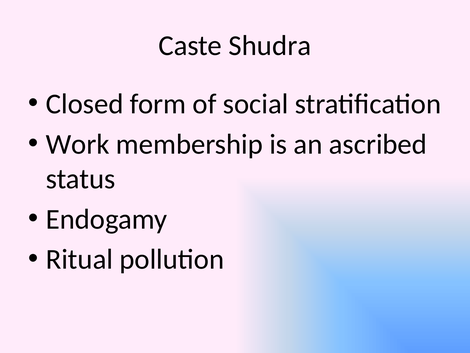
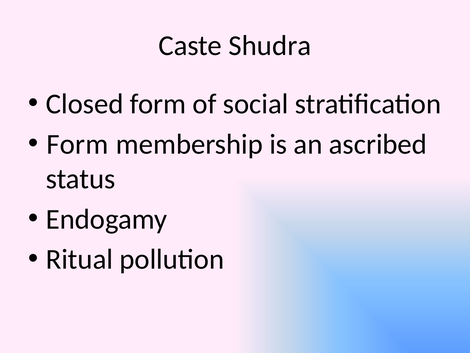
Work at (78, 144): Work -> Form
